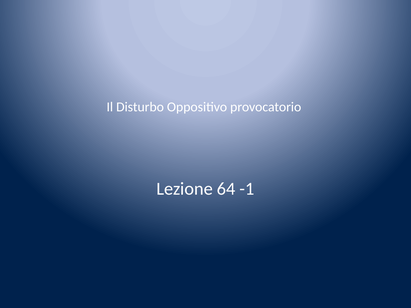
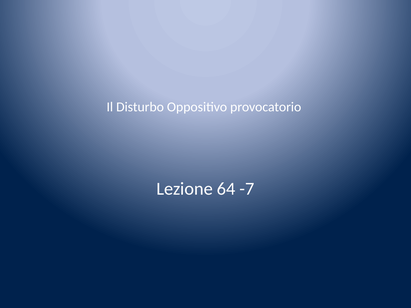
-1: -1 -> -7
